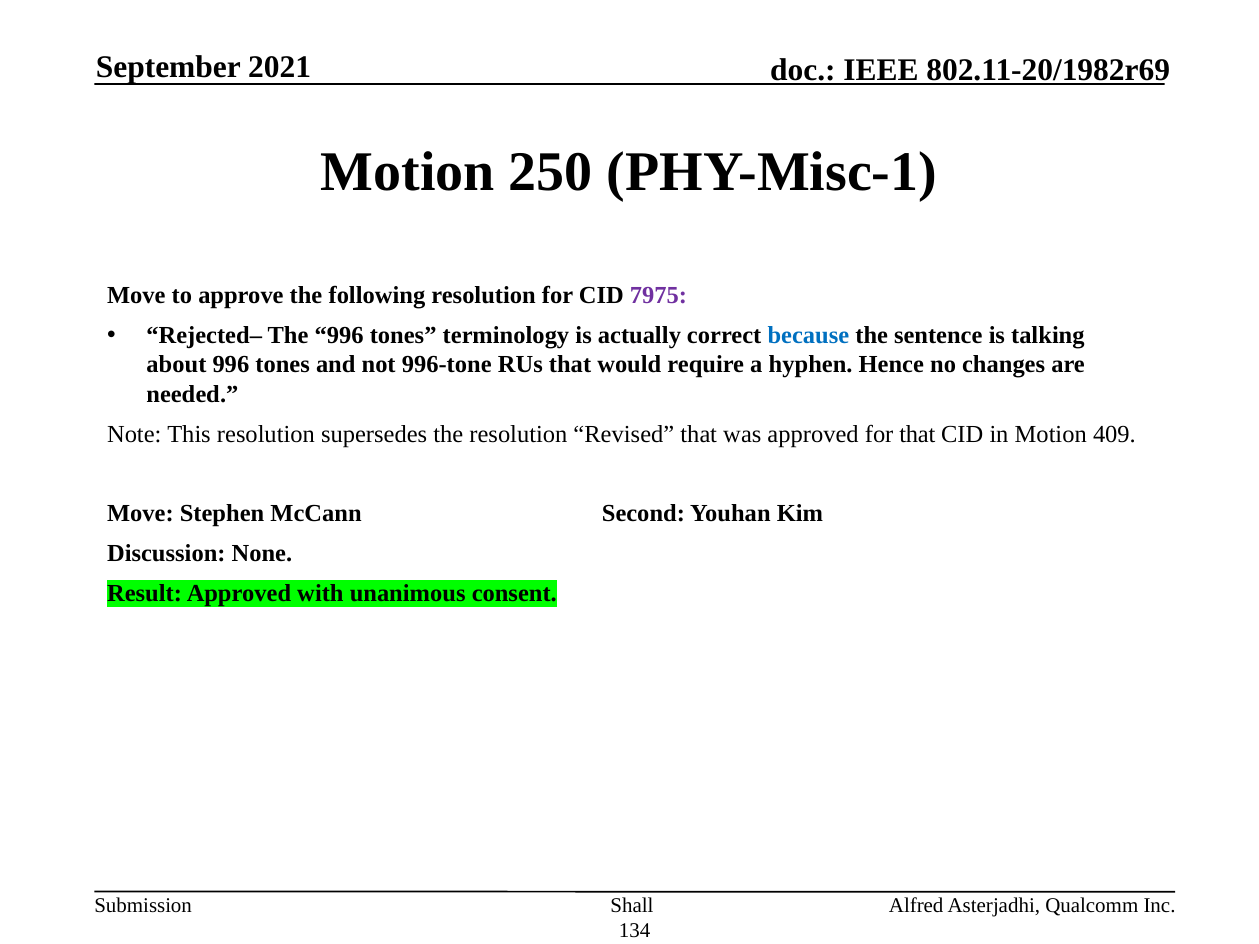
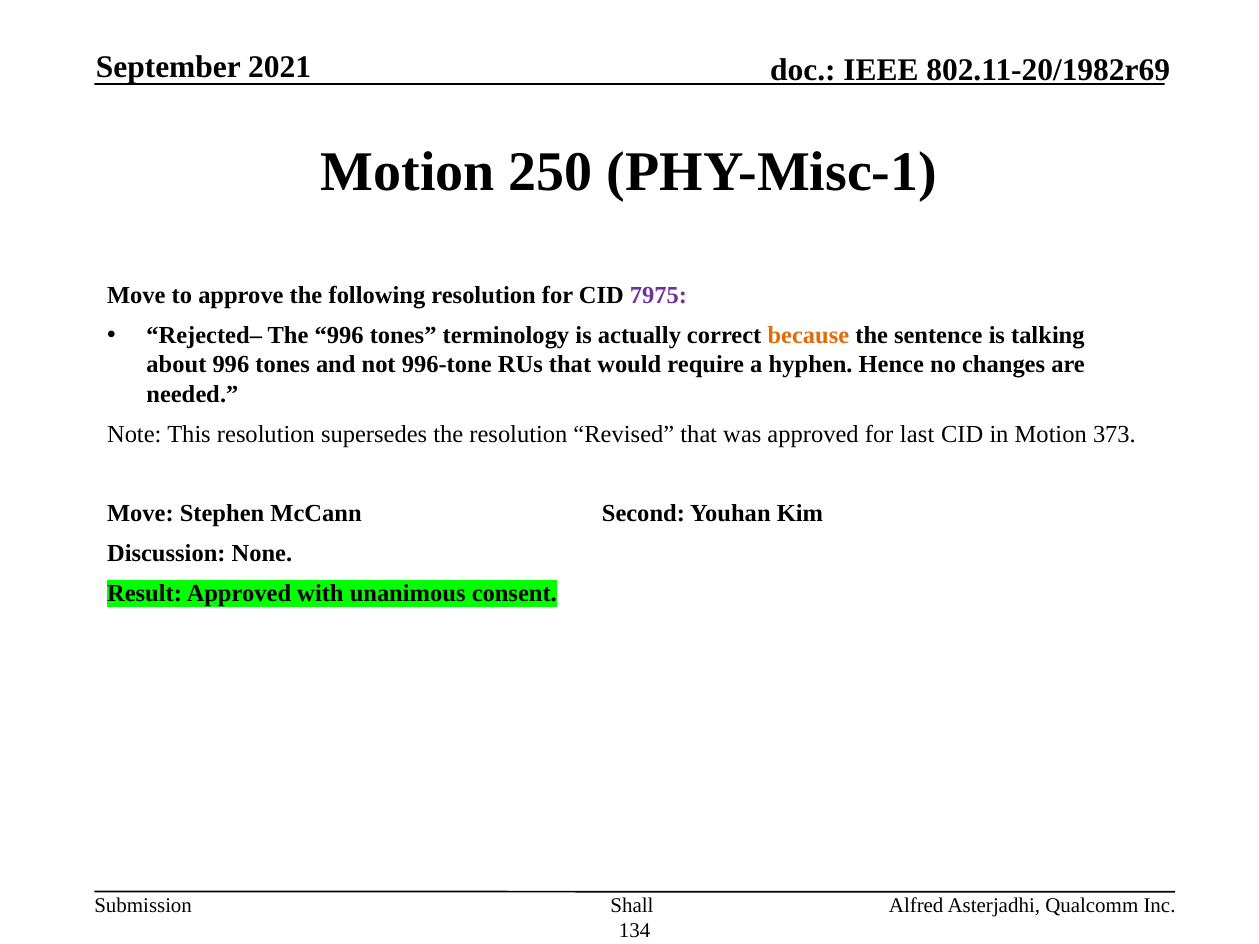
because colour: blue -> orange
for that: that -> last
409: 409 -> 373
